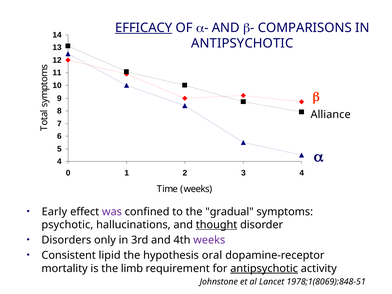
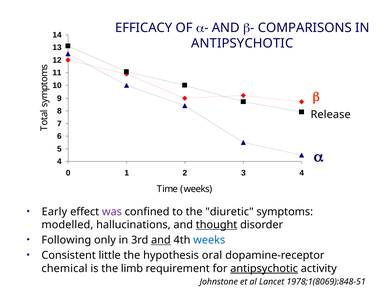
EFFICACY underline: present -> none
Alliance: Alliance -> Release
gradual: gradual -> diuretic
psychotic: psychotic -> modelled
Disorders: Disorders -> Following
and at (161, 240) underline: none -> present
weeks at (209, 240) colour: purple -> blue
lipid: lipid -> little
mortality: mortality -> chemical
